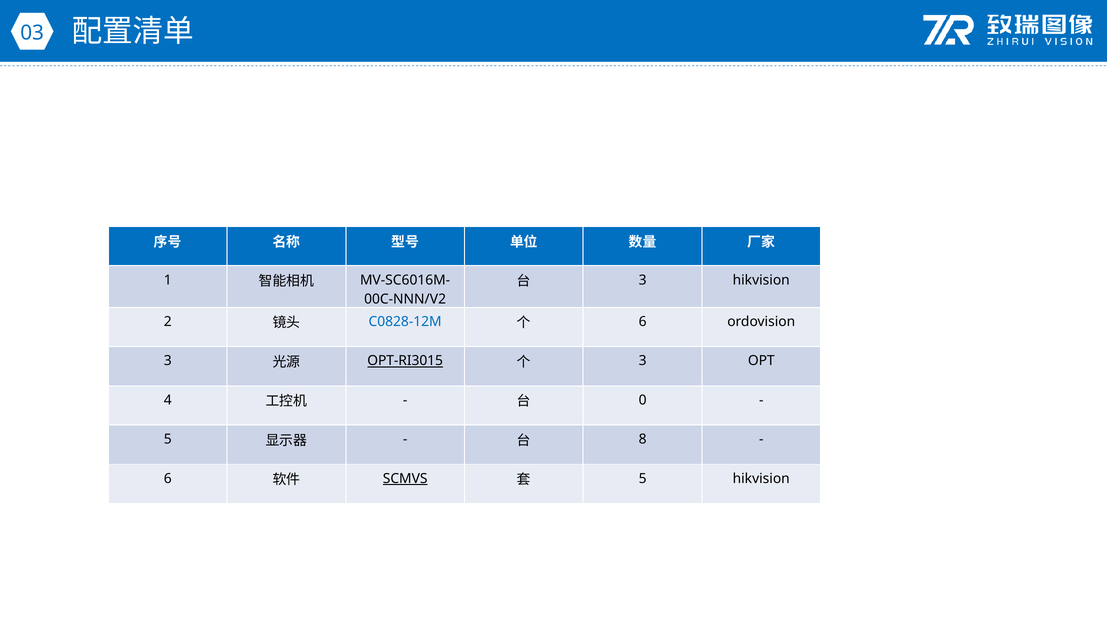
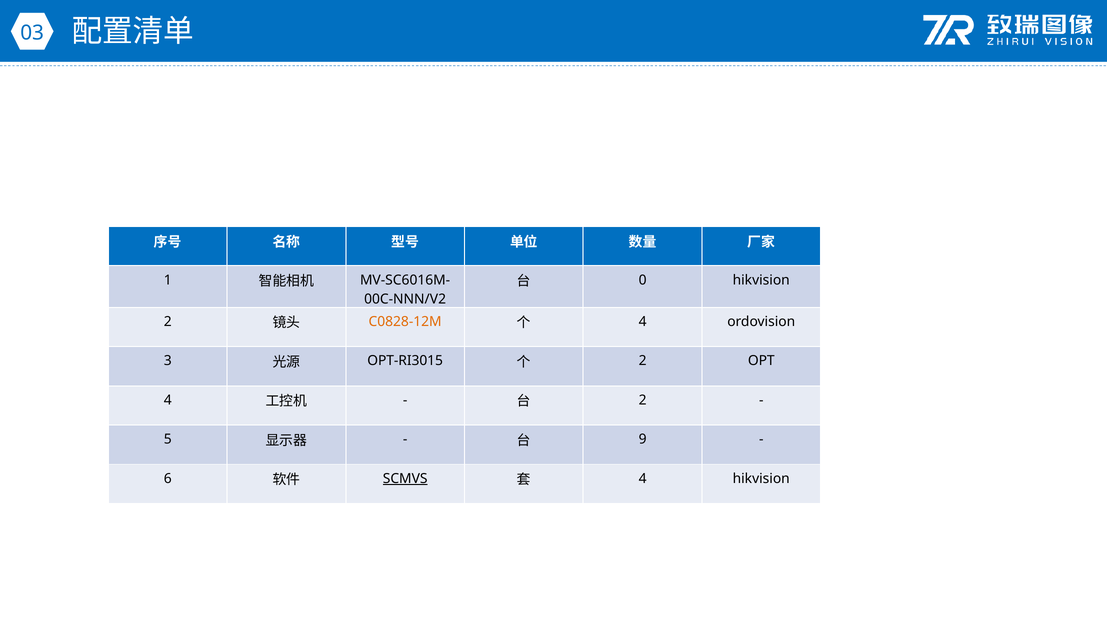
3 at (643, 280): 3 -> 0
C0828-12M colour: blue -> orange
6 at (643, 322): 6 -> 4
OPT-RI3015 underline: present -> none
3 at (643, 361): 3 -> 2
0 at (643, 400): 0 -> 2
8: 8 -> 9
5 at (643, 478): 5 -> 4
